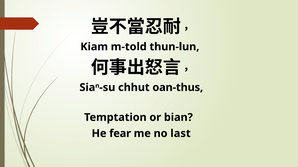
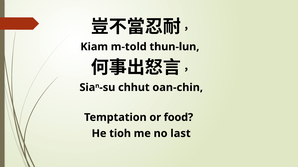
oan-thus: oan-thus -> oan-chin
bian: bian -> food
fear: fear -> tioh
